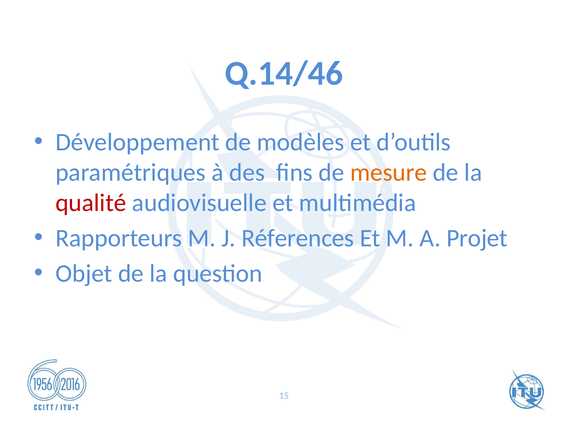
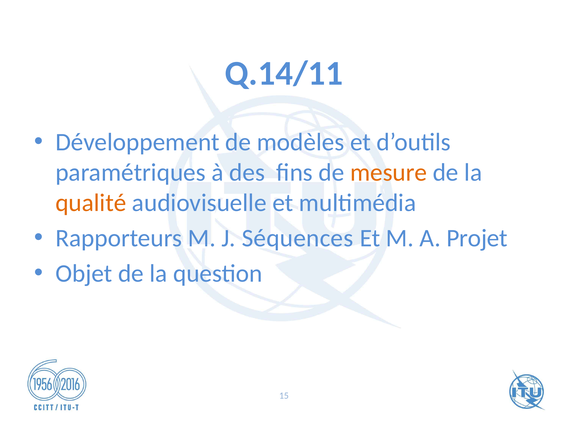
Q.14/46: Q.14/46 -> Q.14/11
qualité colour: red -> orange
Réferences: Réferences -> Séquences
